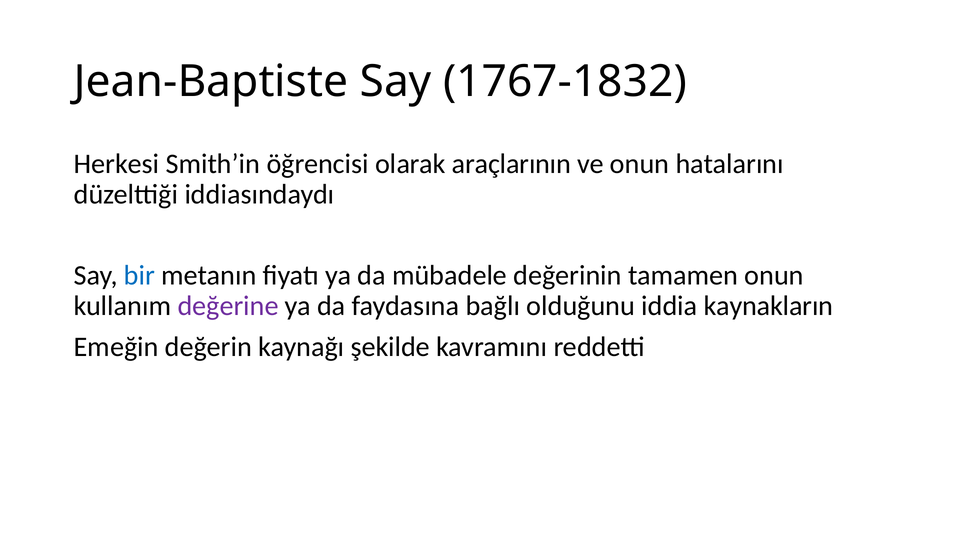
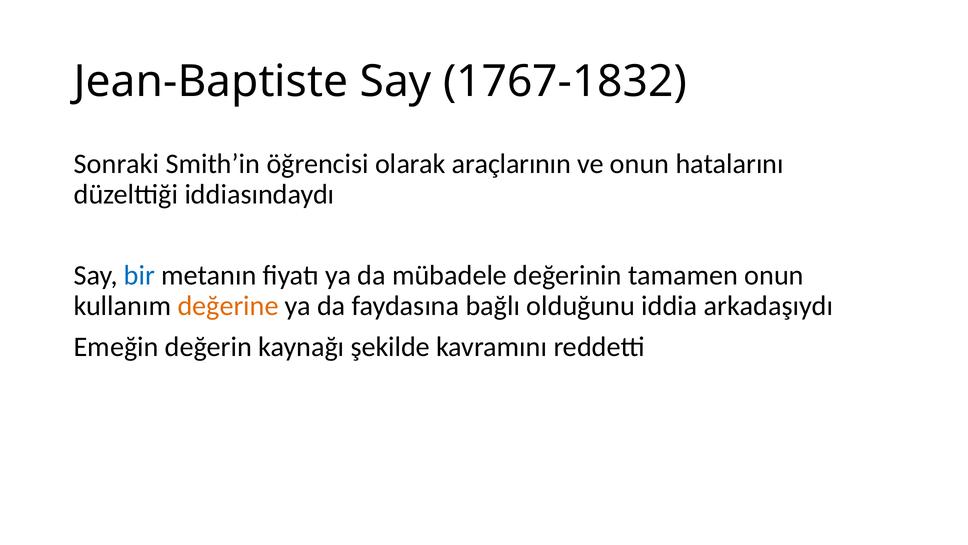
Herkesi: Herkesi -> Sonraki
değerine colour: purple -> orange
kaynakların: kaynakların -> arkadaşıydı
